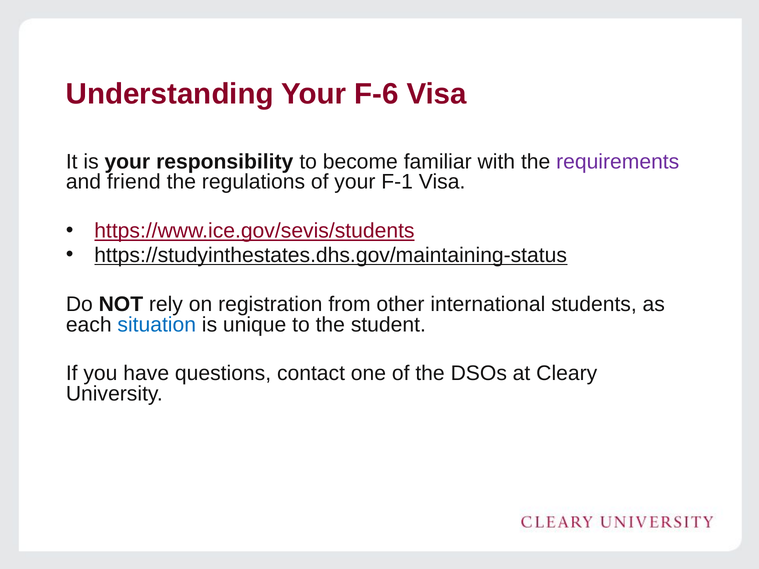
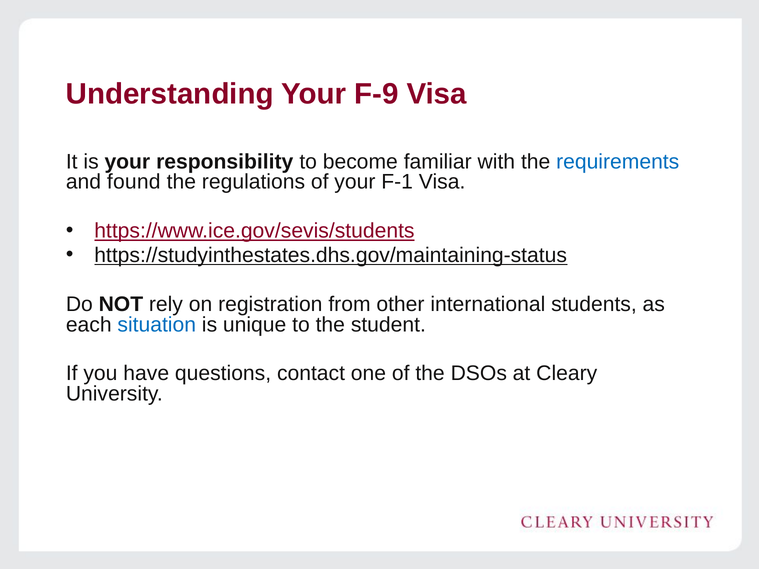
F-6: F-6 -> F-9
requirements colour: purple -> blue
friend: friend -> found
